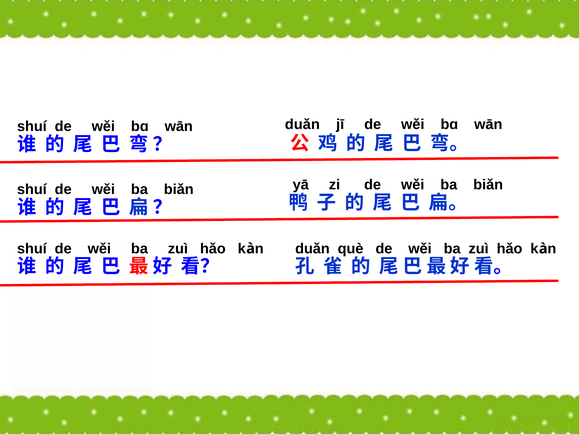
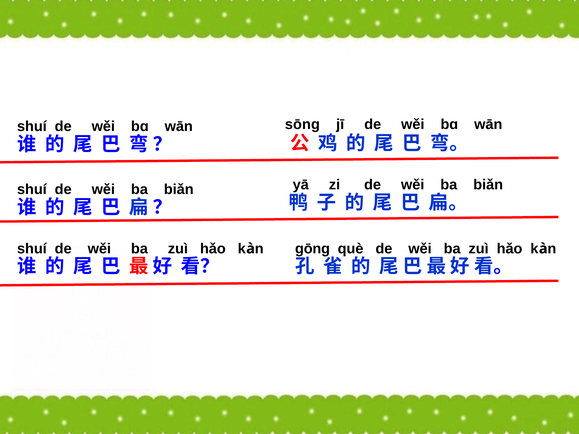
duǎn at (302, 125): duǎn -> sōng
duǎn at (312, 249): duǎn -> gōng
